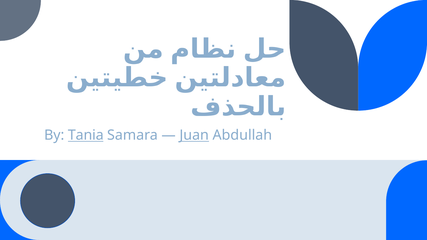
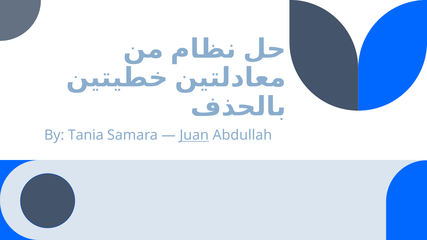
Tania underline: present -> none
